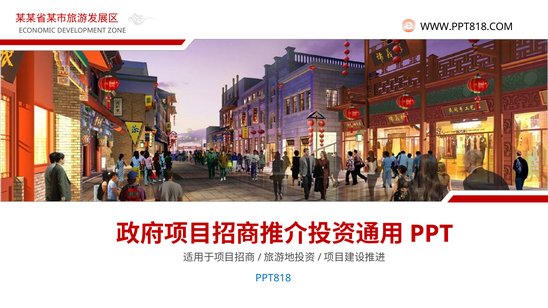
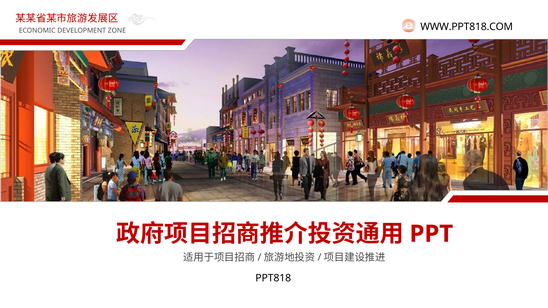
PPT818 colour: blue -> black
